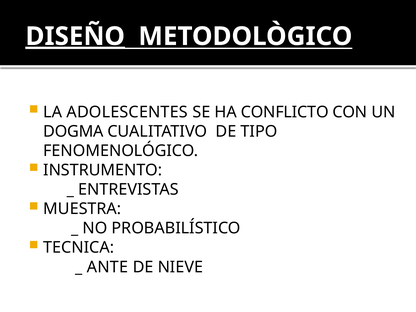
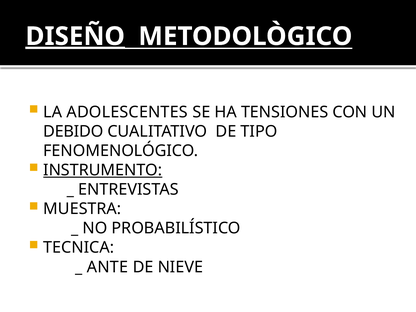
CONFLICTO: CONFLICTO -> TENSIONES
DOGMA: DOGMA -> DEBIDO
INSTRUMENTO underline: none -> present
